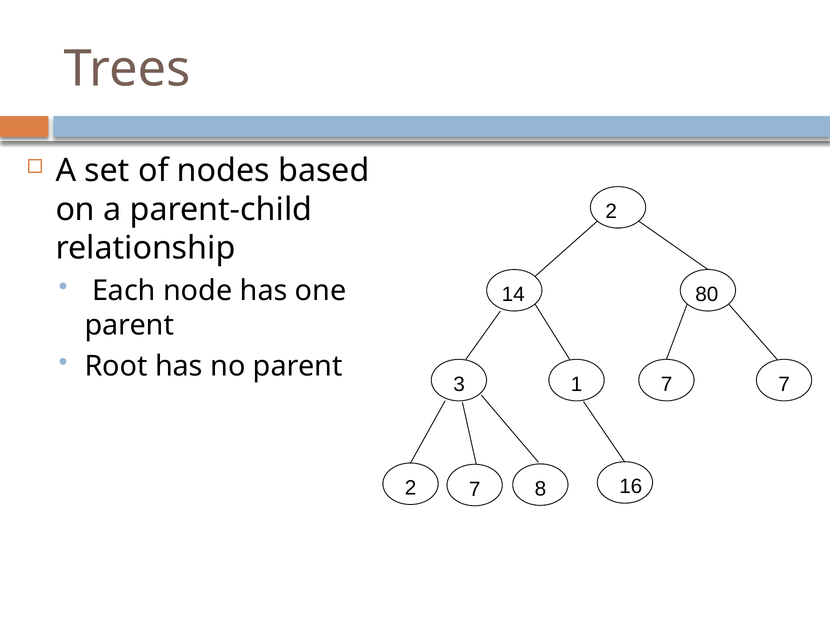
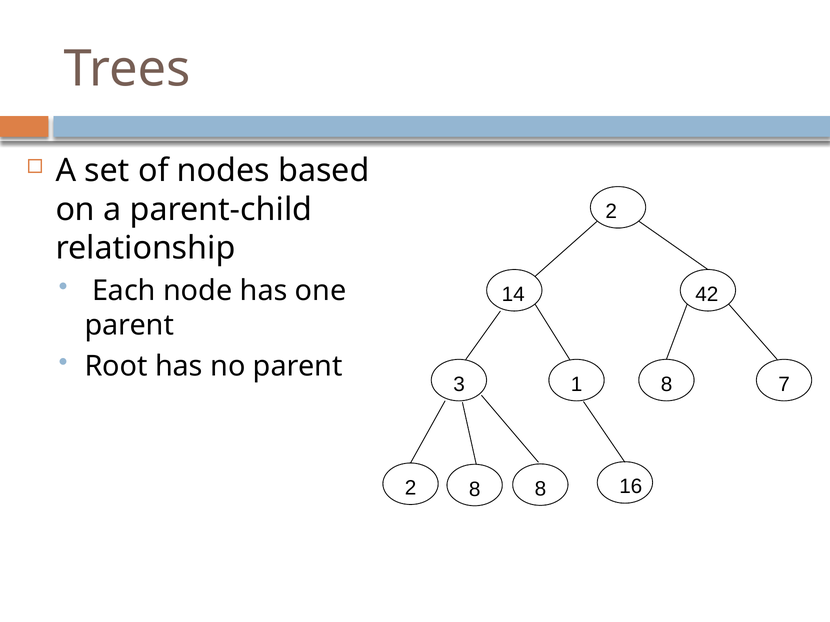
80: 80 -> 42
1 7: 7 -> 8
2 7: 7 -> 8
